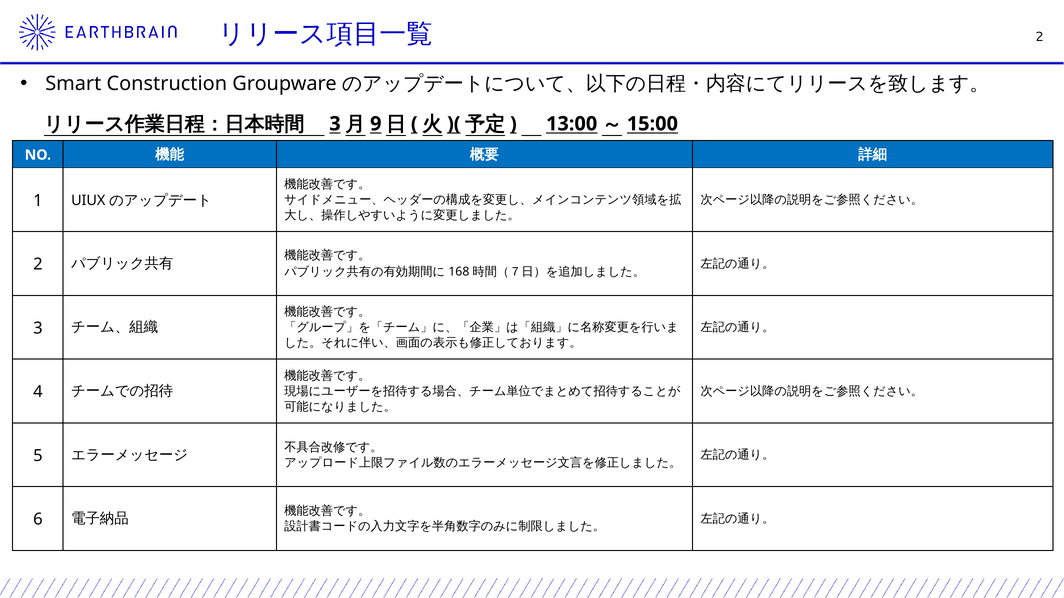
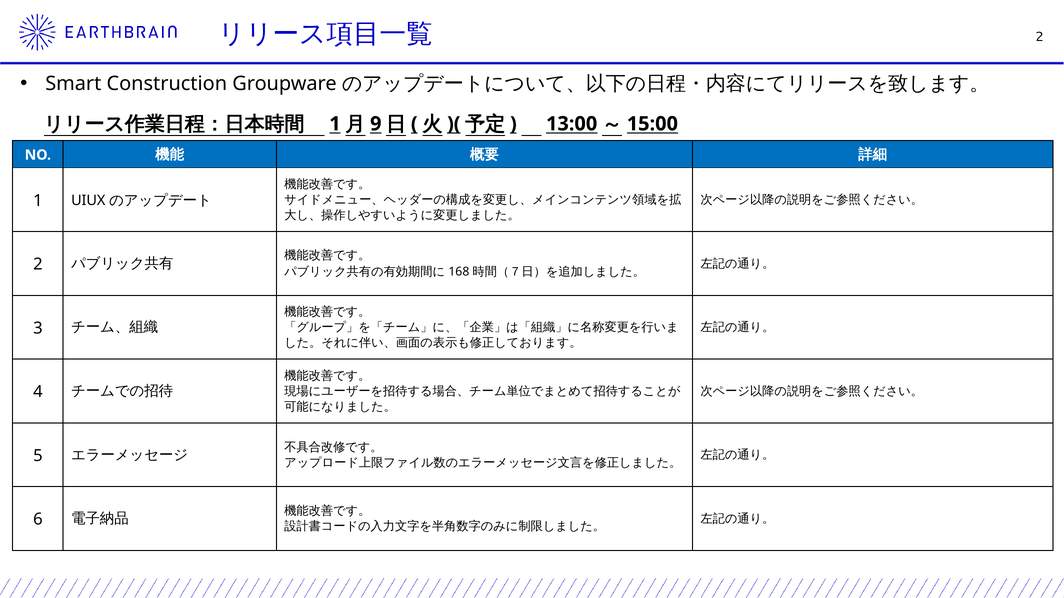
3 at (335, 124): 3 -> 1
